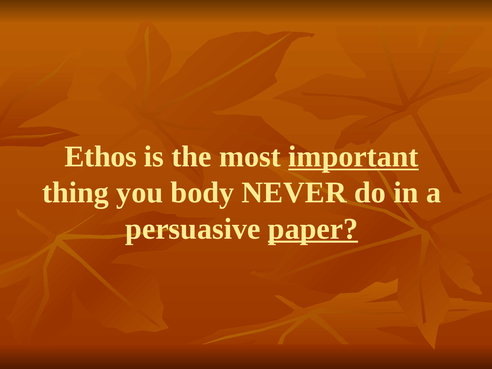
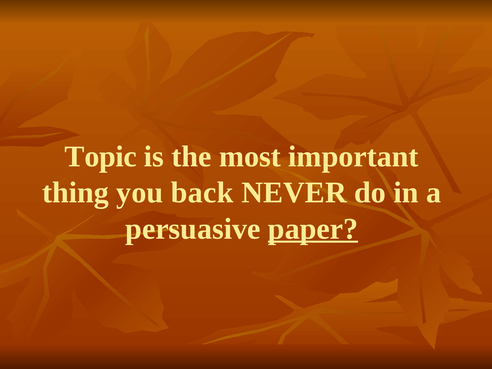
Ethos: Ethos -> Topic
important underline: present -> none
body: body -> back
